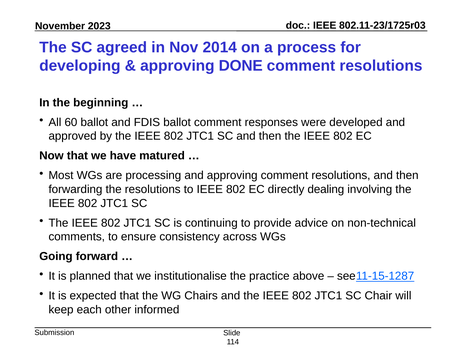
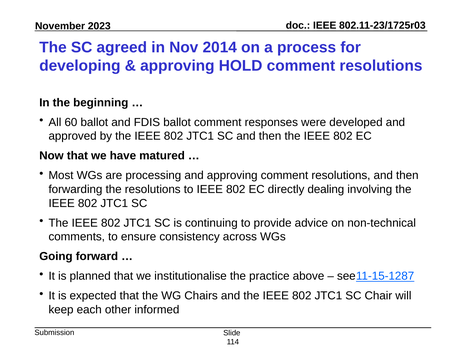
DONE: DONE -> HOLD
